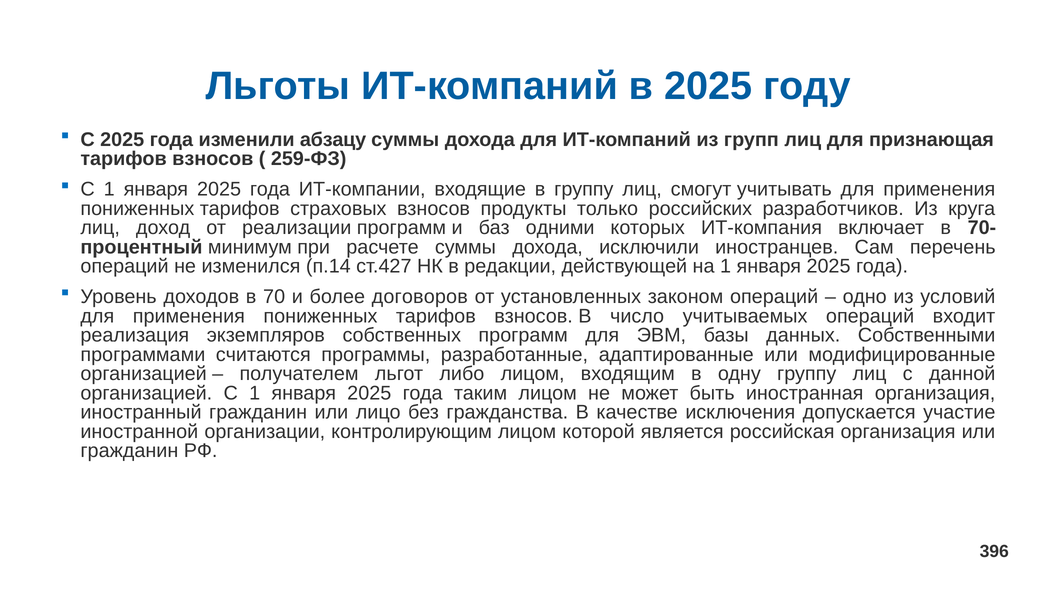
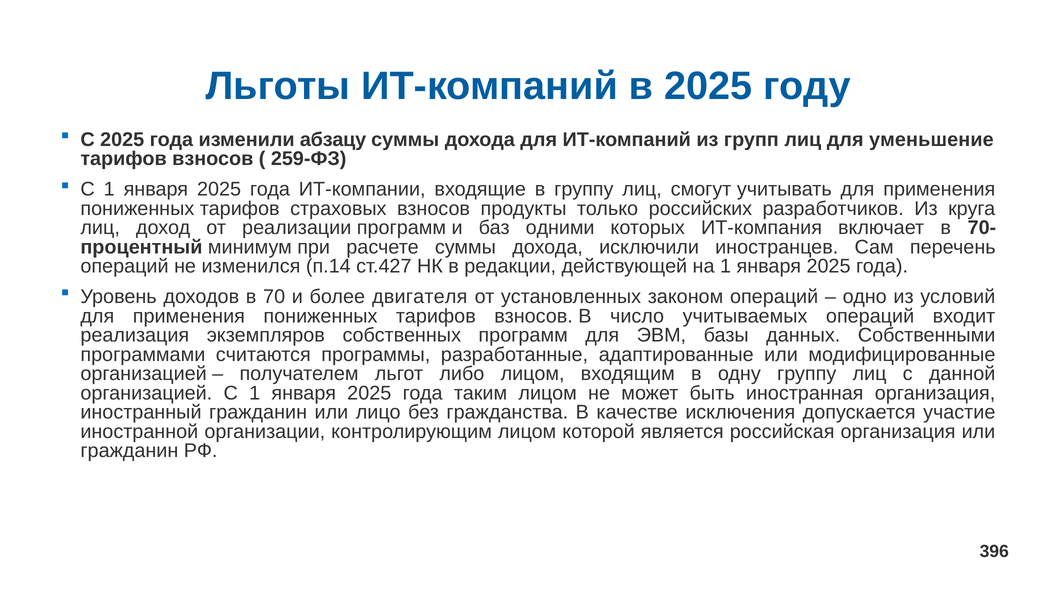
признающая: признающая -> уменьшение
договоров: договоров -> двигателя
